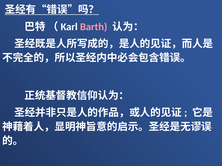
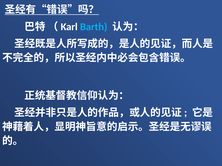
Barth colour: pink -> light blue
